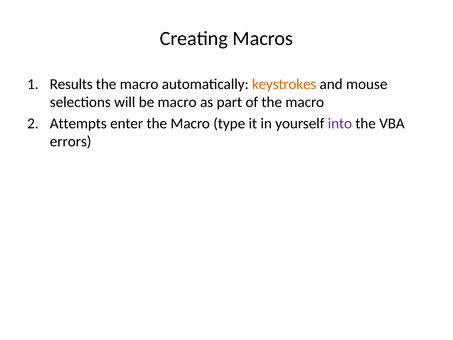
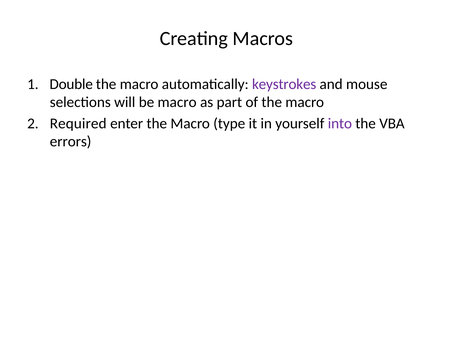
Results: Results -> Double
keystrokes colour: orange -> purple
Attempts: Attempts -> Required
